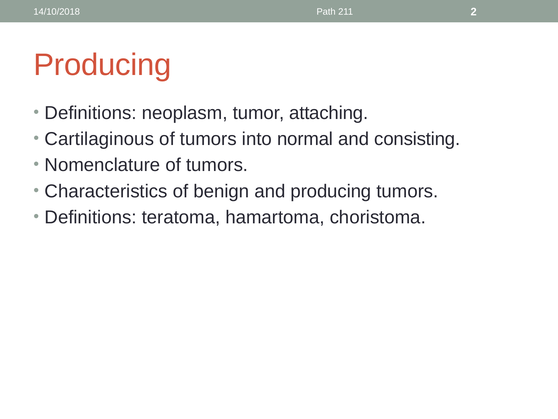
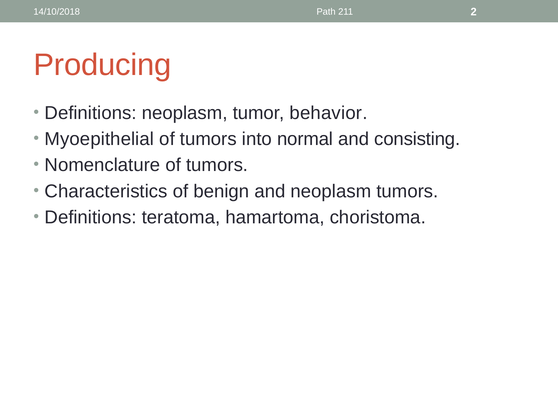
attaching: attaching -> behavior
Cartilaginous: Cartilaginous -> Myoepithelial
and producing: producing -> neoplasm
